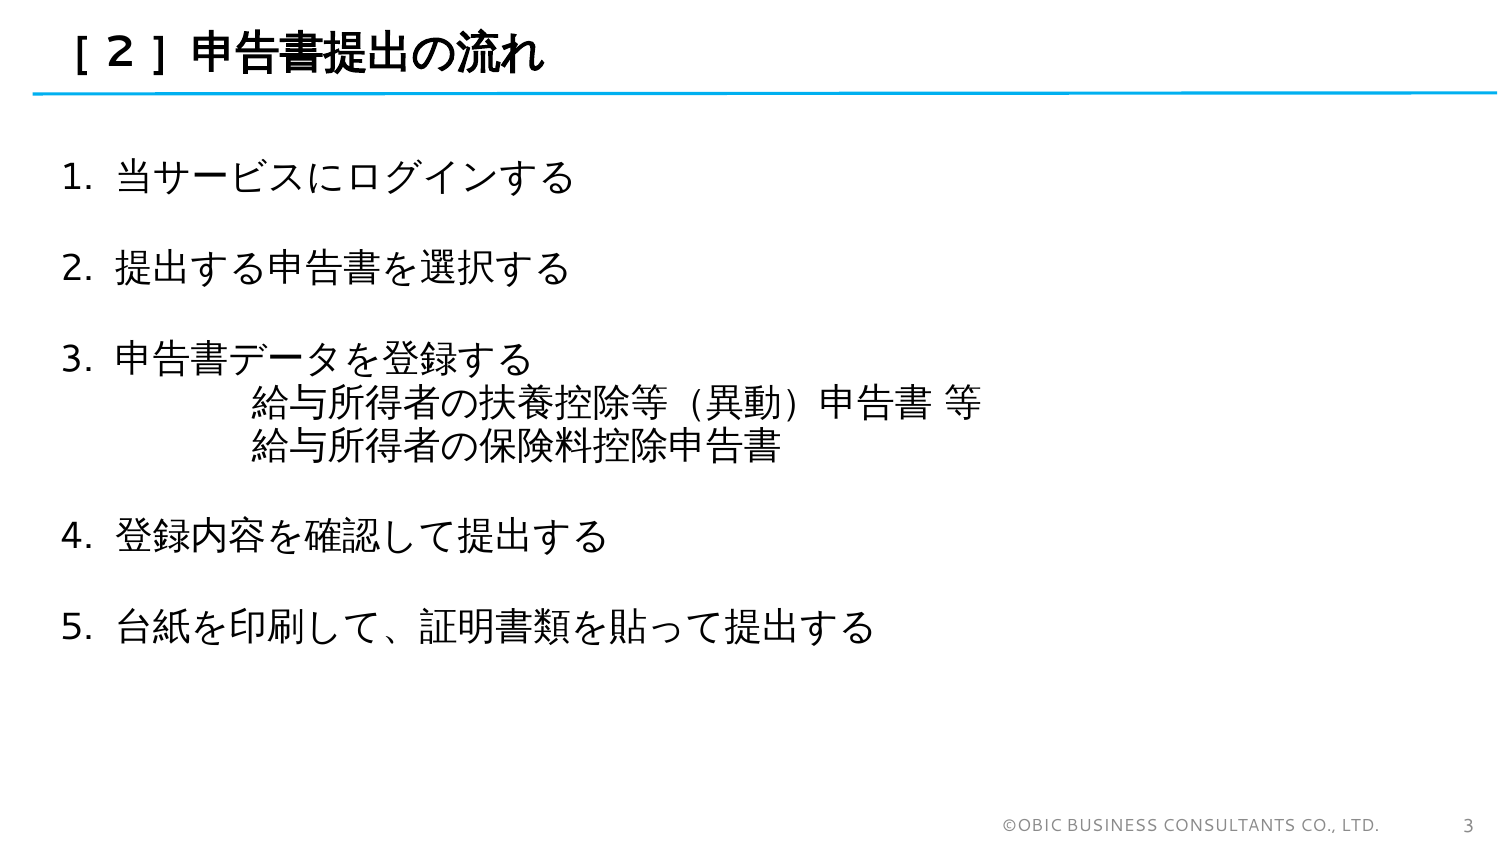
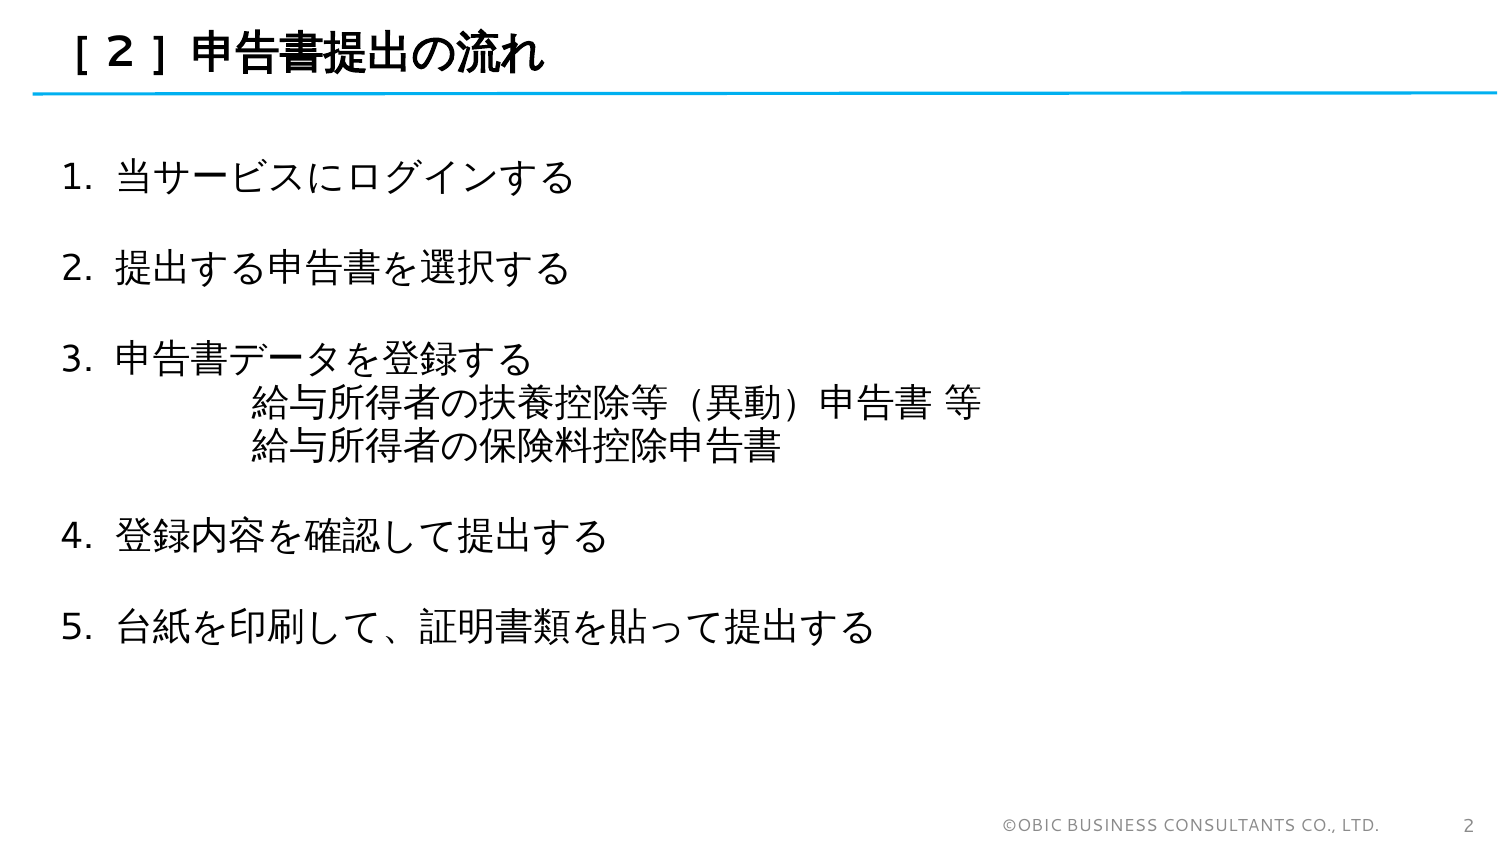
LTD 3: 3 -> 2
